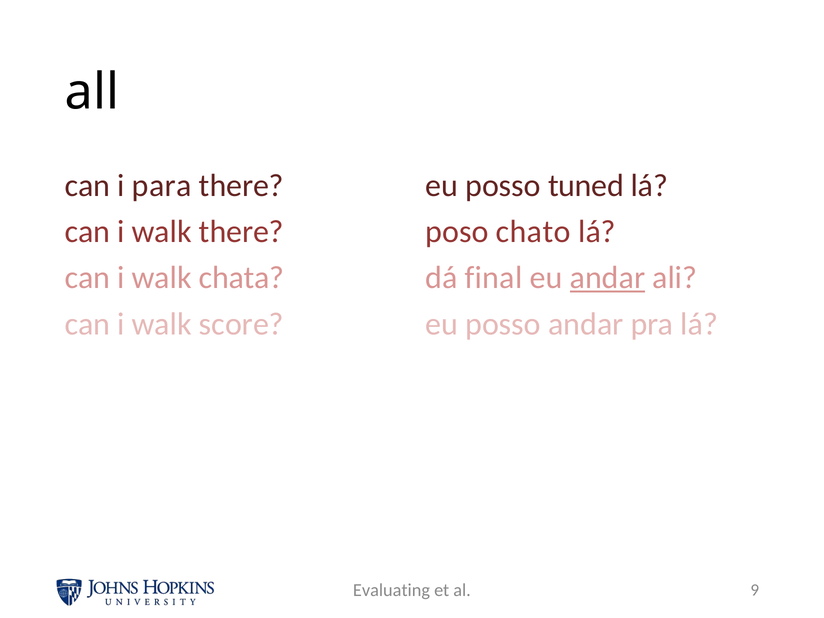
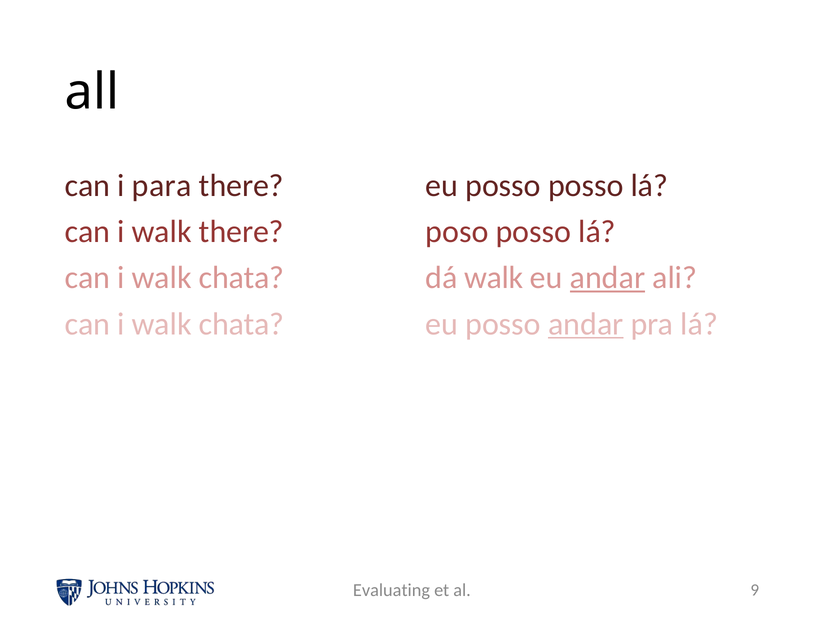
posso tuned: tuned -> posso
poso chato: chato -> posso
dá final: final -> walk
score at (241, 324): score -> chata
andar at (586, 324) underline: none -> present
